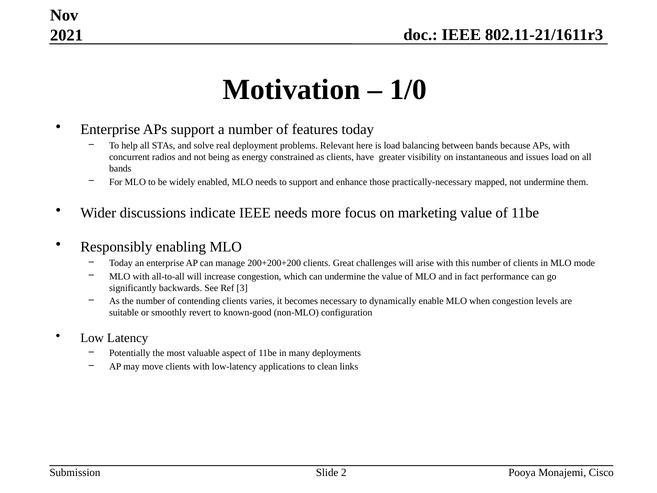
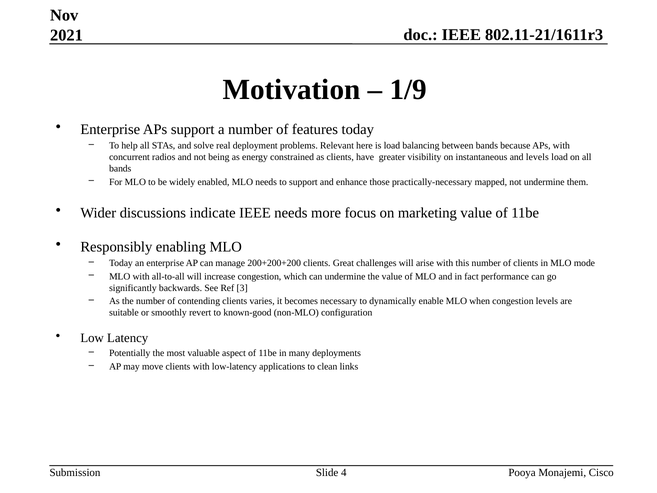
1/0: 1/0 -> 1/9
and issues: issues -> levels
2: 2 -> 4
